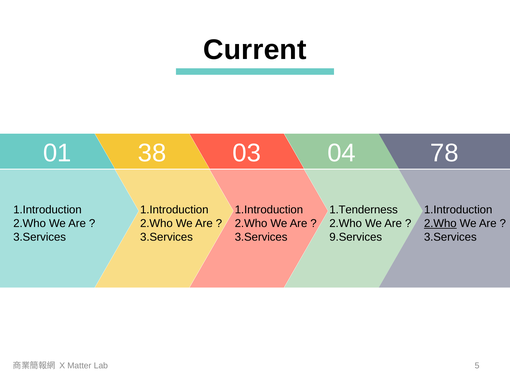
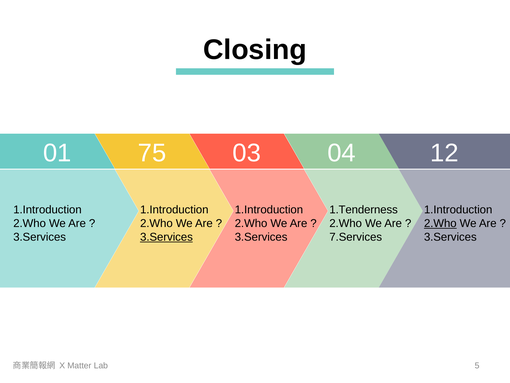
Current: Current -> Closing
38: 38 -> 75
78: 78 -> 12
3.Services at (166, 237) underline: none -> present
9.Services: 9.Services -> 7.Services
